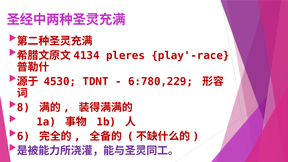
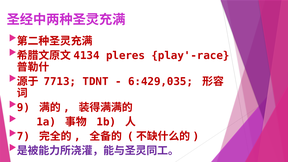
4530: 4530 -> 7713
6:780,229: 6:780,229 -> 6:429,035
8: 8 -> 9
6: 6 -> 7
